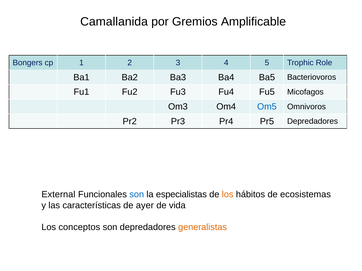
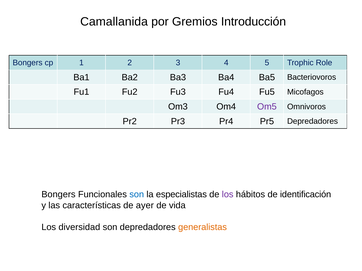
Amplificable: Amplificable -> Introducción
Om5 colour: blue -> purple
External at (58, 195): External -> Bongers
los at (228, 195) colour: orange -> purple
ecosistemas: ecosistemas -> identificación
conceptos: conceptos -> diversidad
